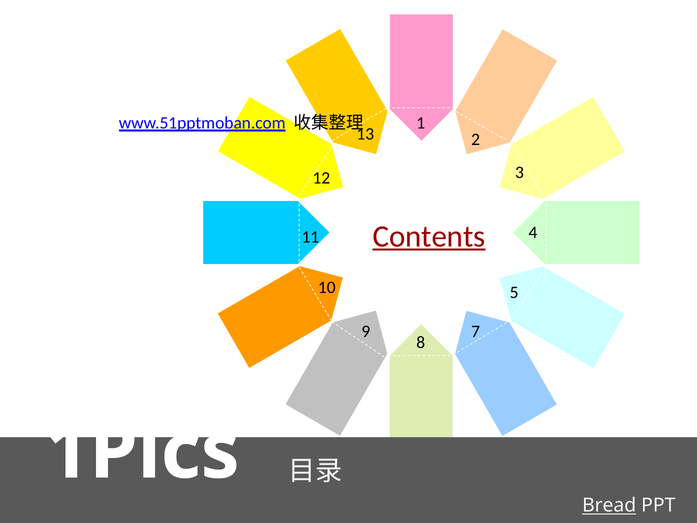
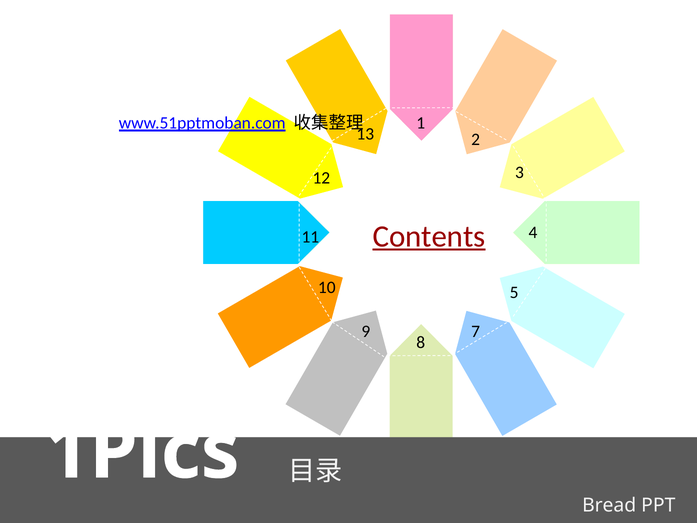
Bread underline: present -> none
